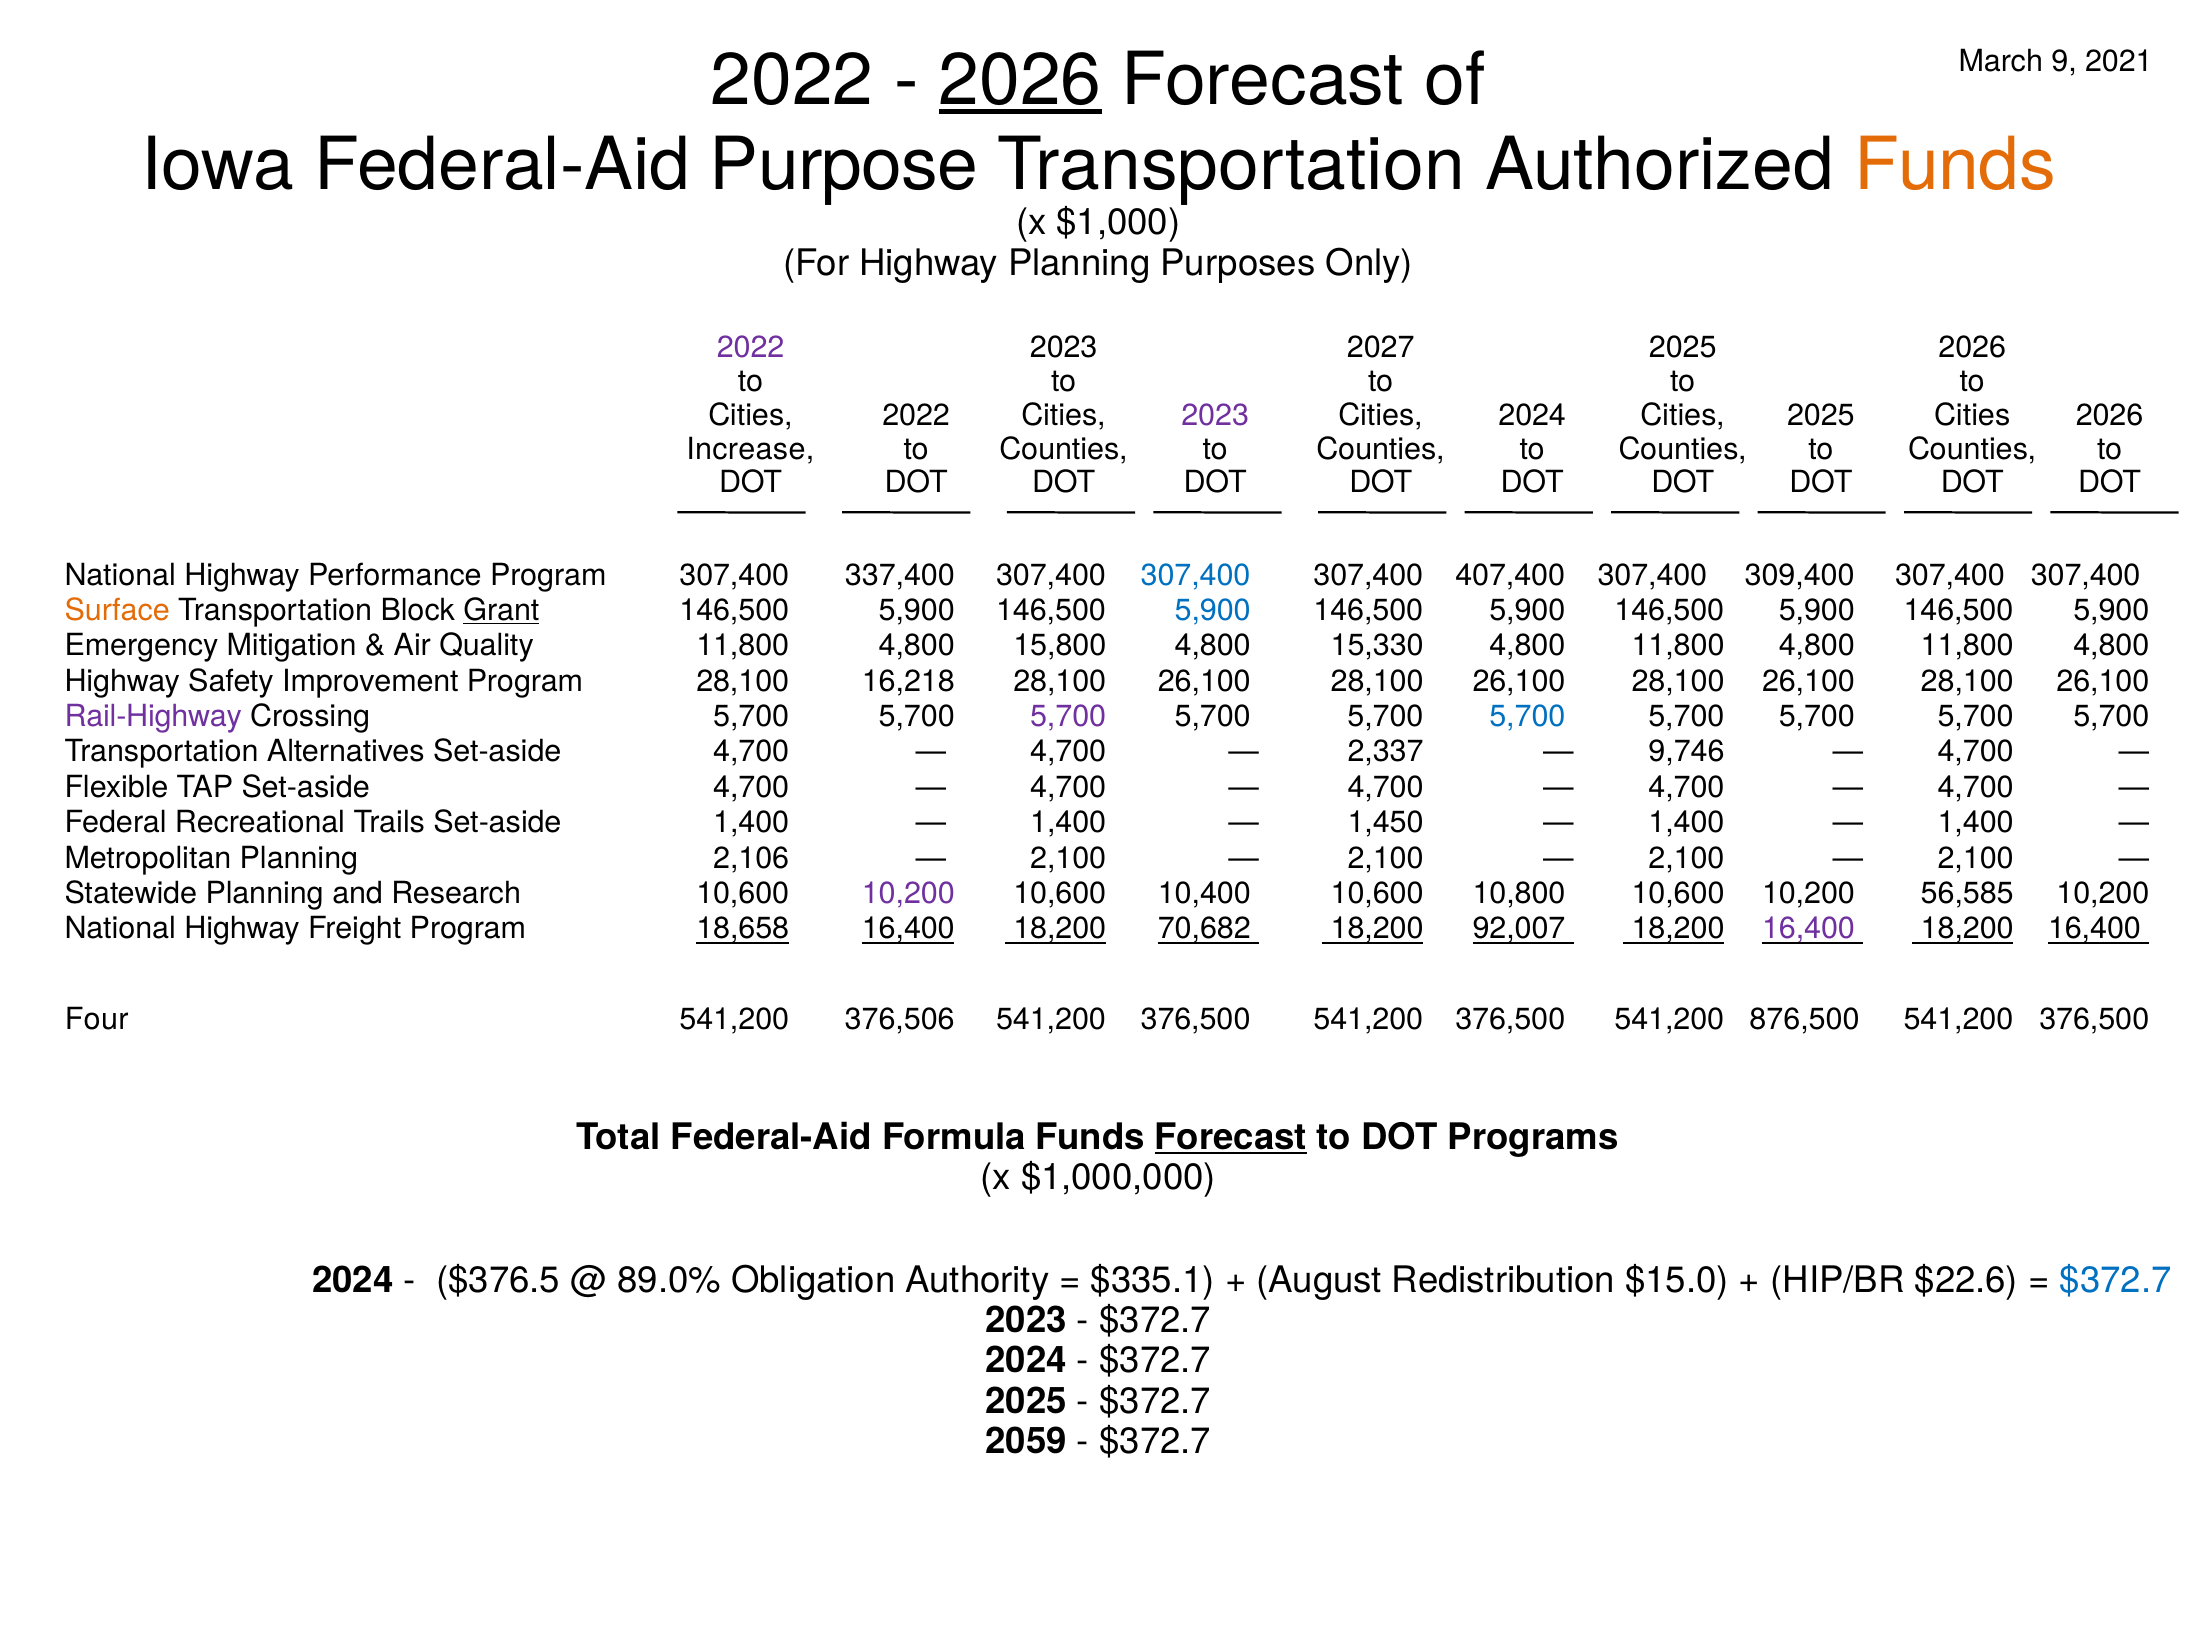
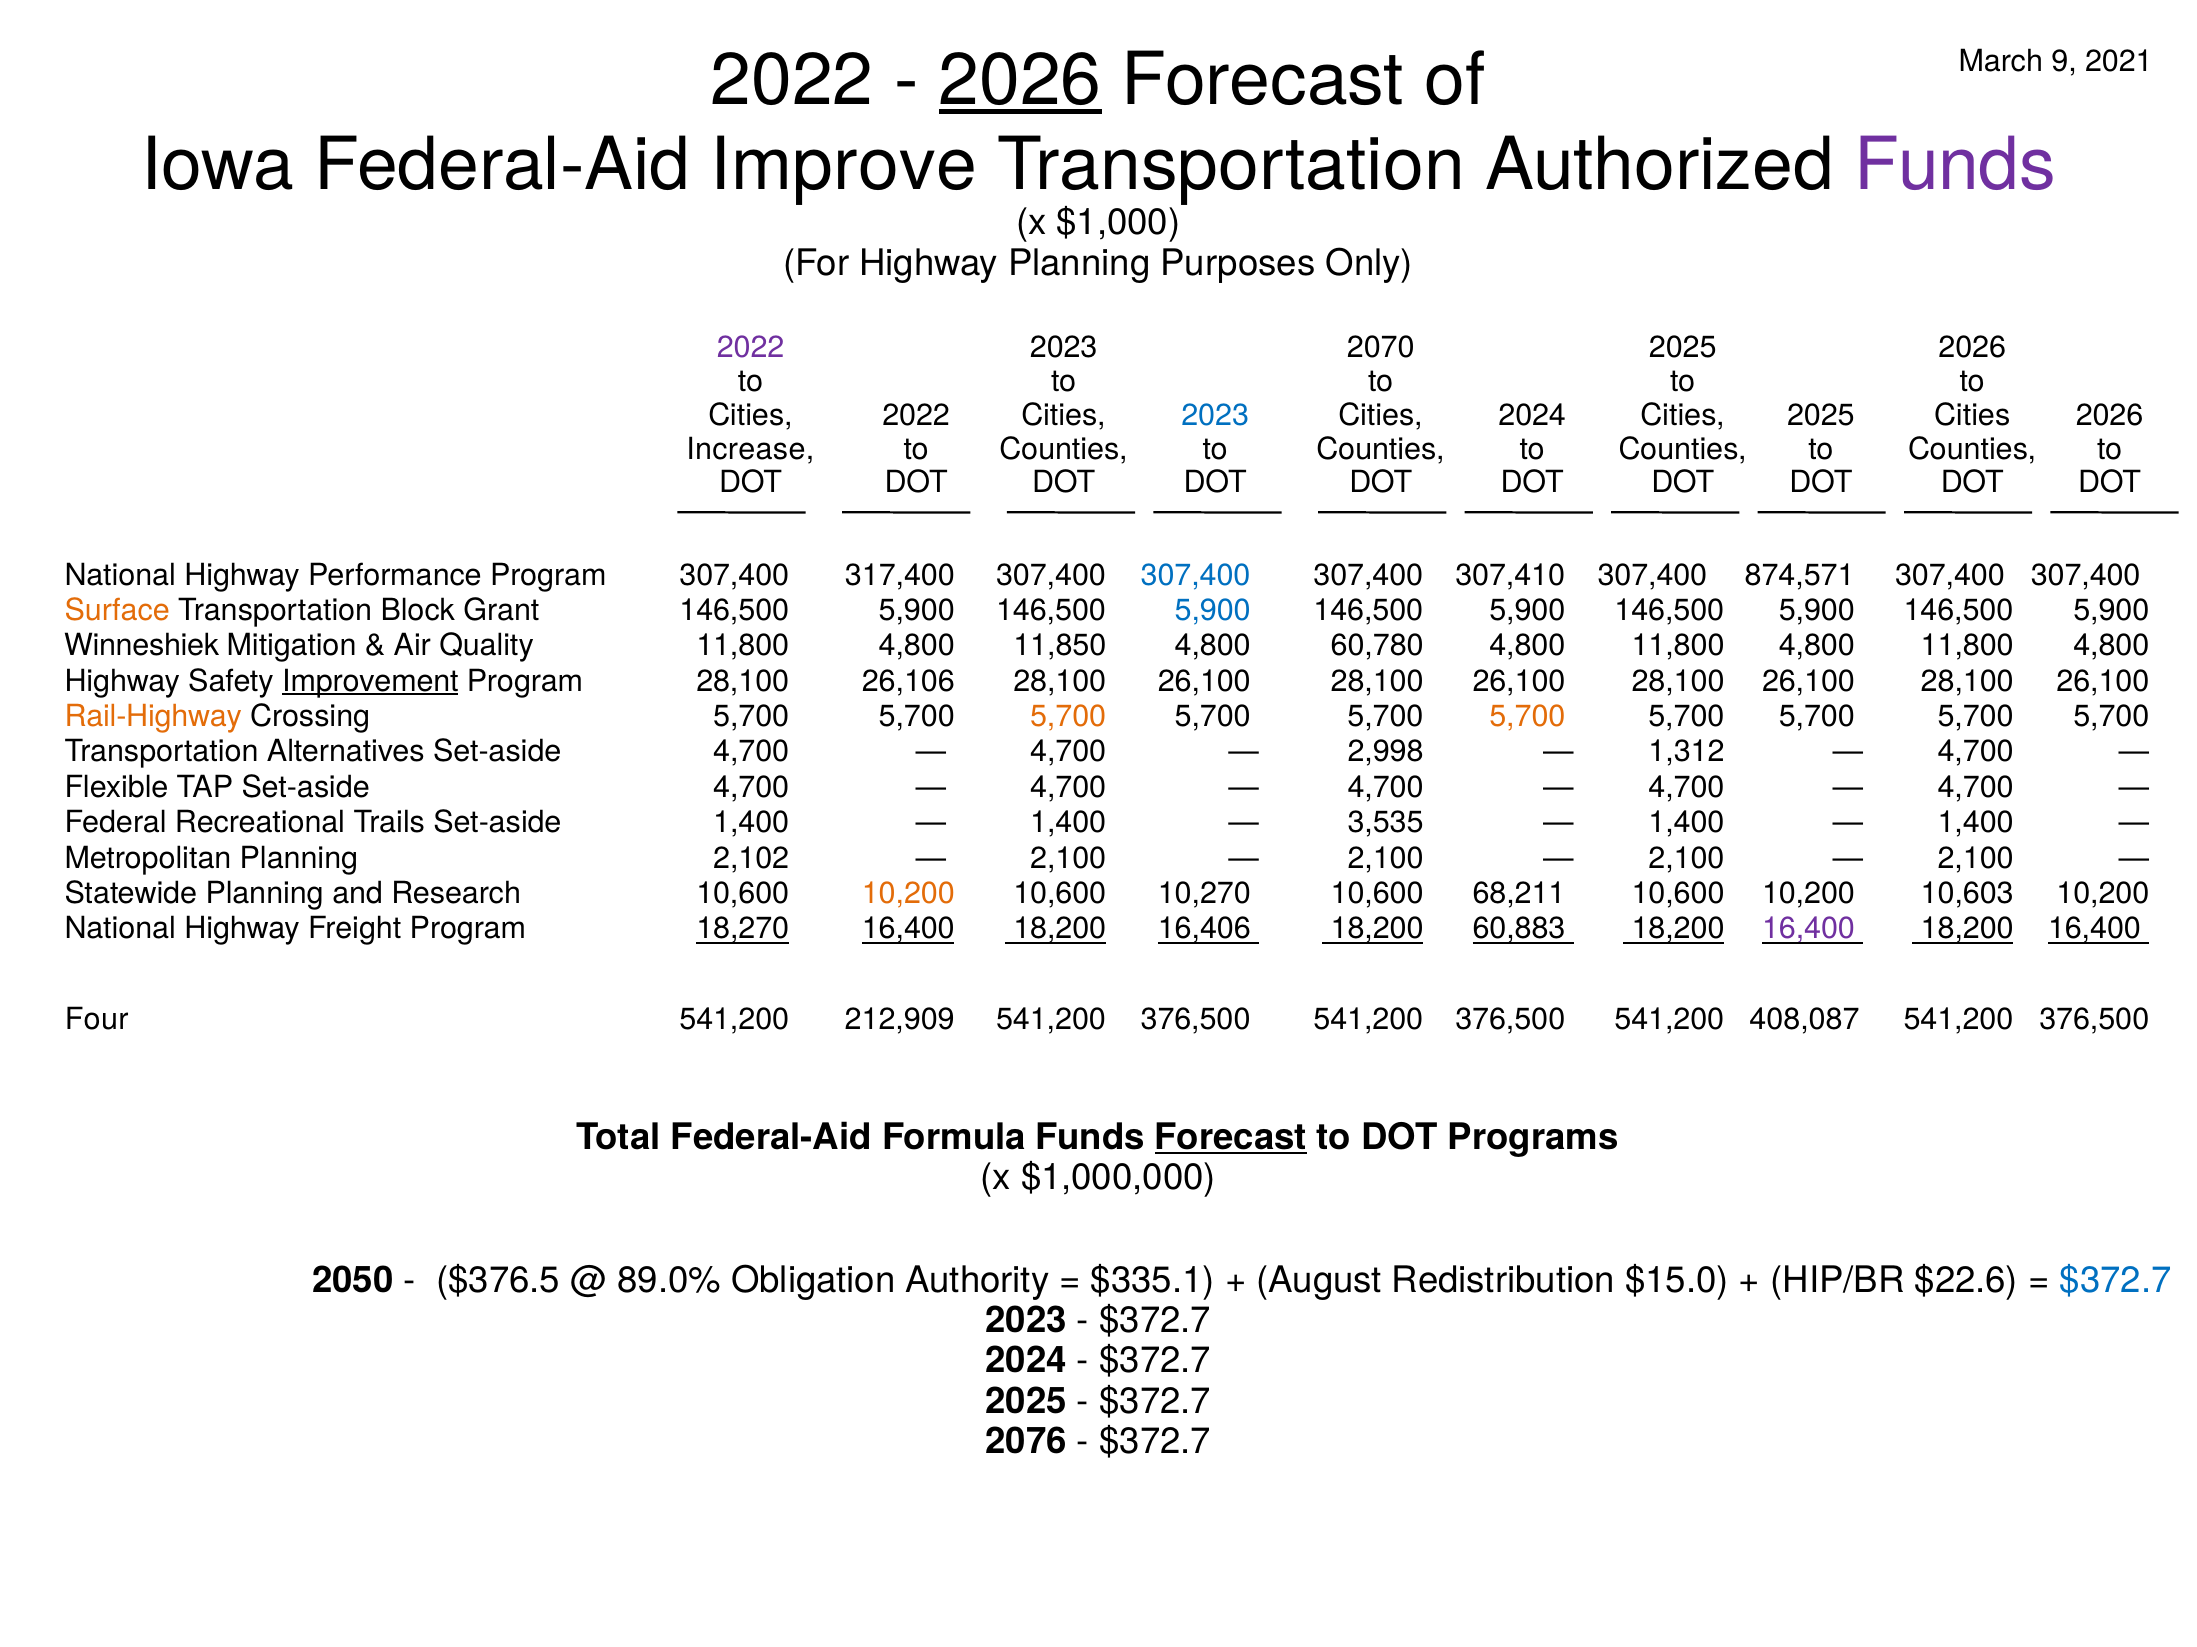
Purpose: Purpose -> Improve
Funds at (1955, 165) colour: orange -> purple
2027: 2027 -> 2070
2023 at (1215, 416) colour: purple -> blue
337,400: 337,400 -> 317,400
407,400: 407,400 -> 307,410
309,400: 309,400 -> 874,571
Grant underline: present -> none
Emergency: Emergency -> Winneshiek
15,800: 15,800 -> 11,850
15,330: 15,330 -> 60,780
Improvement underline: none -> present
16,218: 16,218 -> 26,106
Rail-Highway colour: purple -> orange
5,700 at (1068, 717) colour: purple -> orange
5,700 at (1527, 717) colour: blue -> orange
2,337: 2,337 -> 2,998
9,746: 9,746 -> 1,312
1,450: 1,450 -> 3,535
2,106: 2,106 -> 2,102
10,200 at (908, 894) colour: purple -> orange
10,400: 10,400 -> 10,270
10,800: 10,800 -> 68,211
56,585: 56,585 -> 10,603
18,658: 18,658 -> 18,270
70,682: 70,682 -> 16,406
92,007: 92,007 -> 60,883
376,506: 376,506 -> 212,909
876,500: 876,500 -> 408,087
2024 at (353, 1281): 2024 -> 2050
2059: 2059 -> 2076
